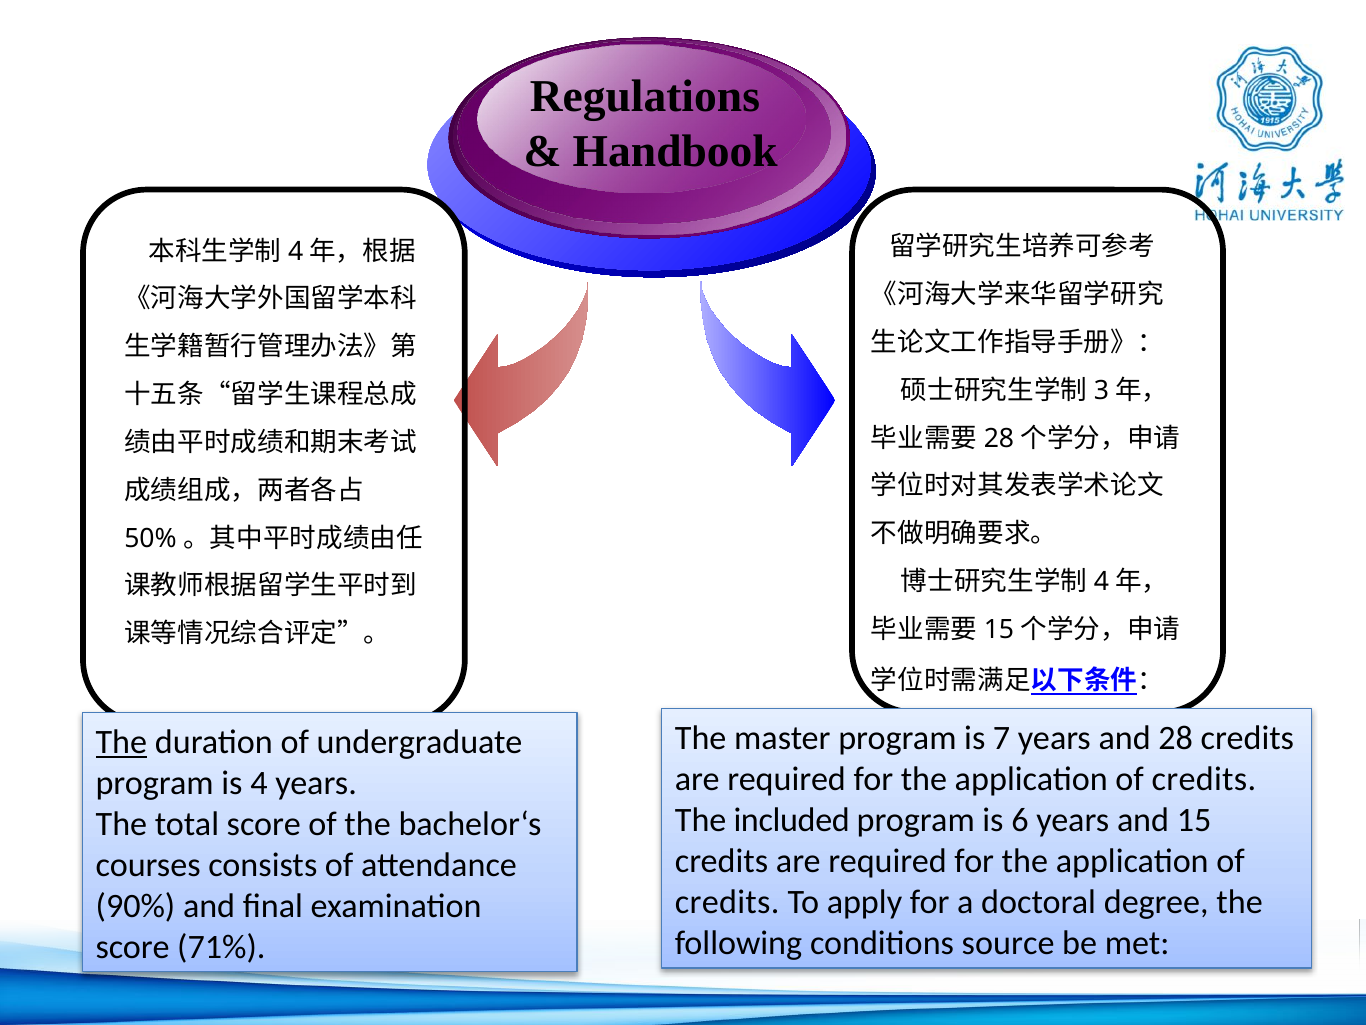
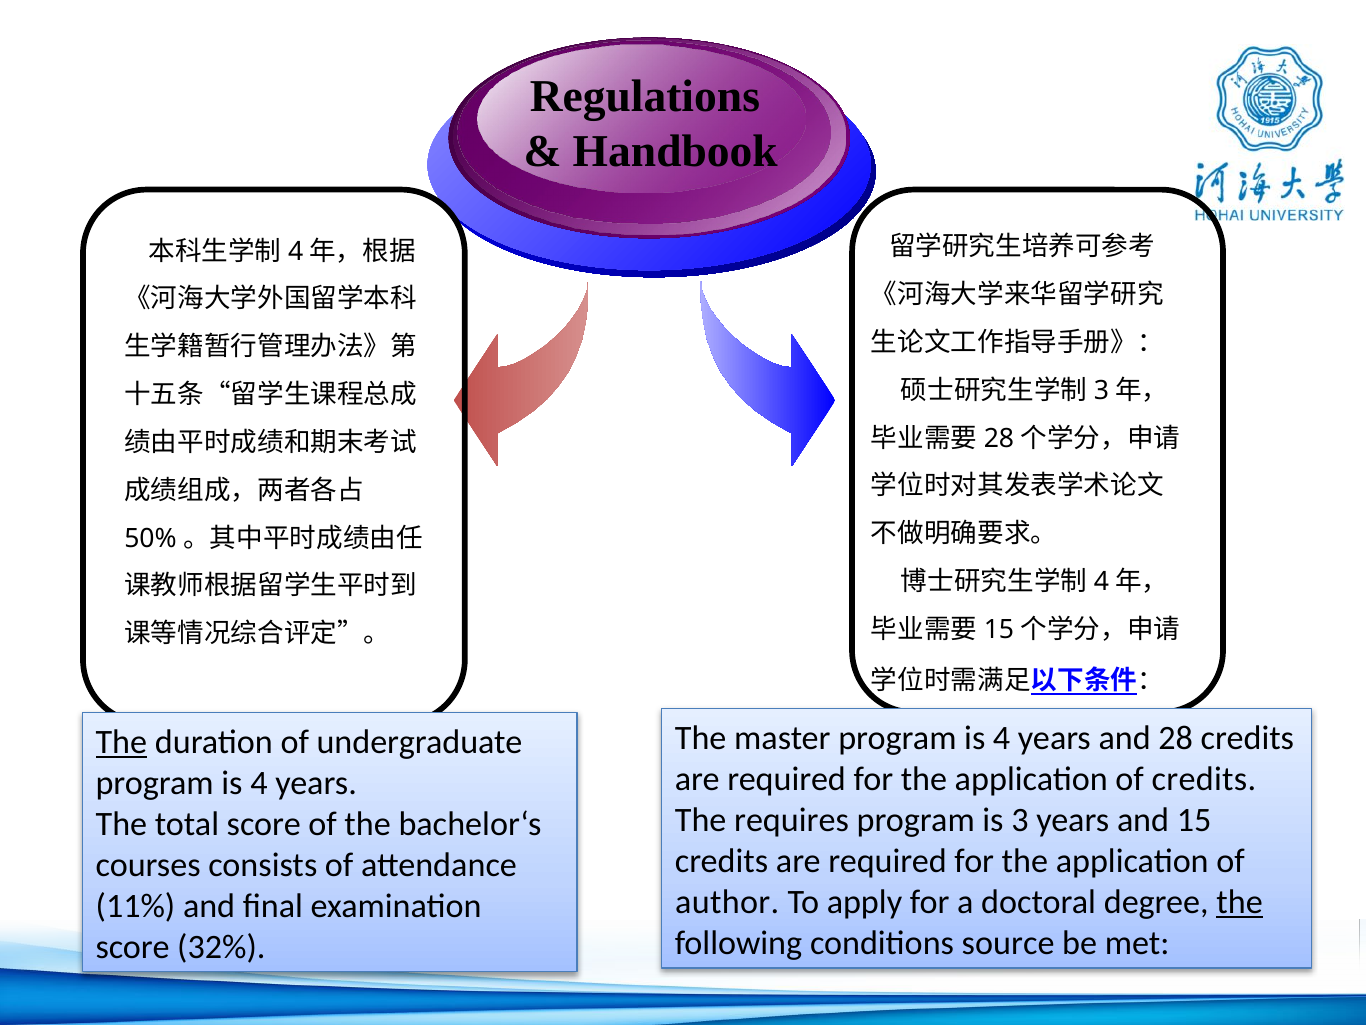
master program is 7: 7 -> 4
included: included -> requires
6: 6 -> 3
credits at (727, 902): credits -> author
the at (1240, 902) underline: none -> present
90%: 90% -> 11%
71%: 71% -> 32%
